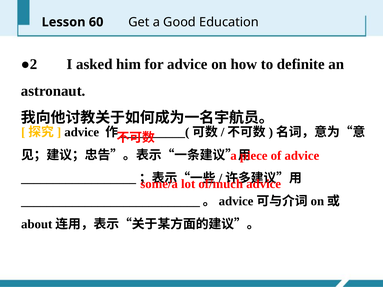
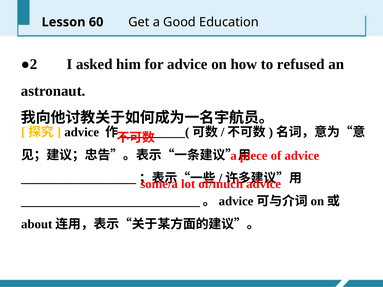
definite: definite -> refused
